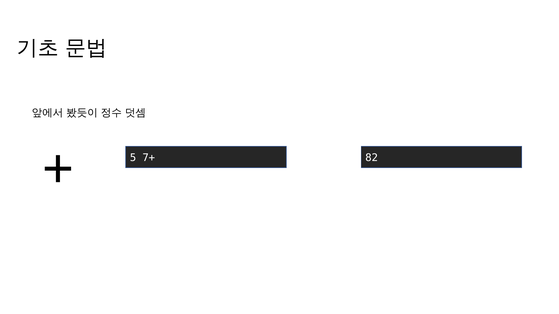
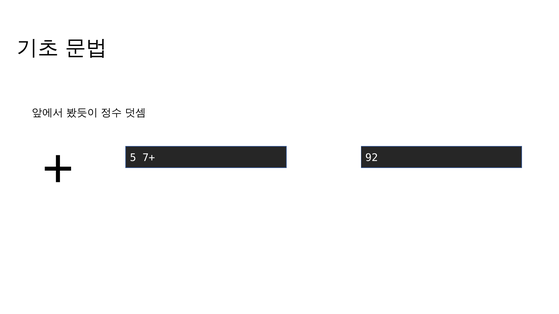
82: 82 -> 92
